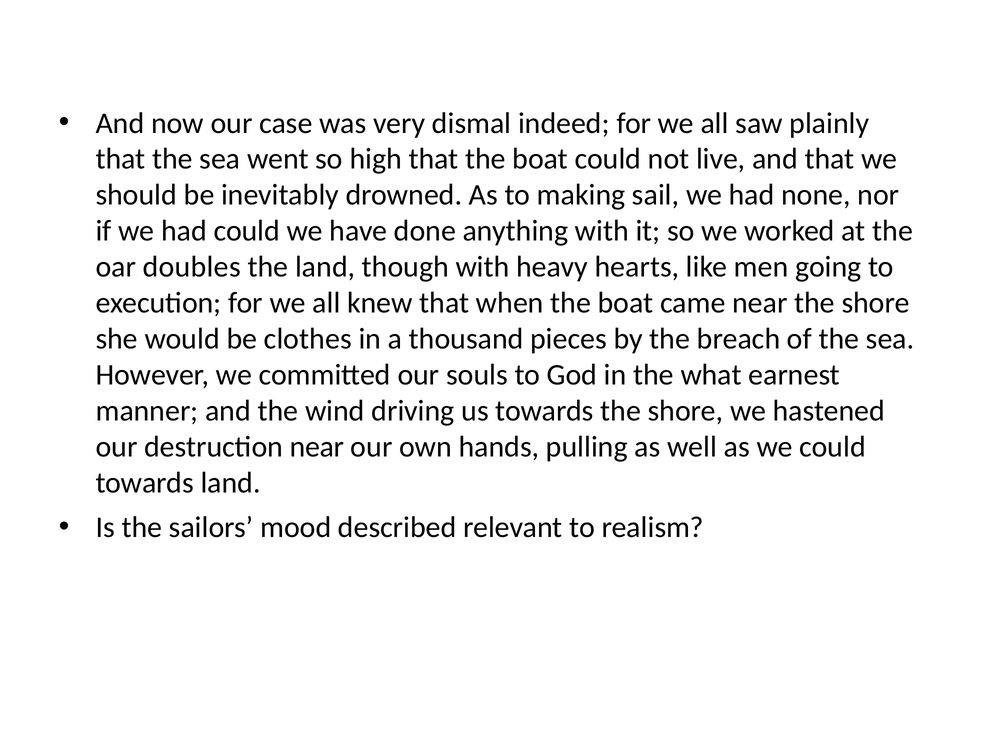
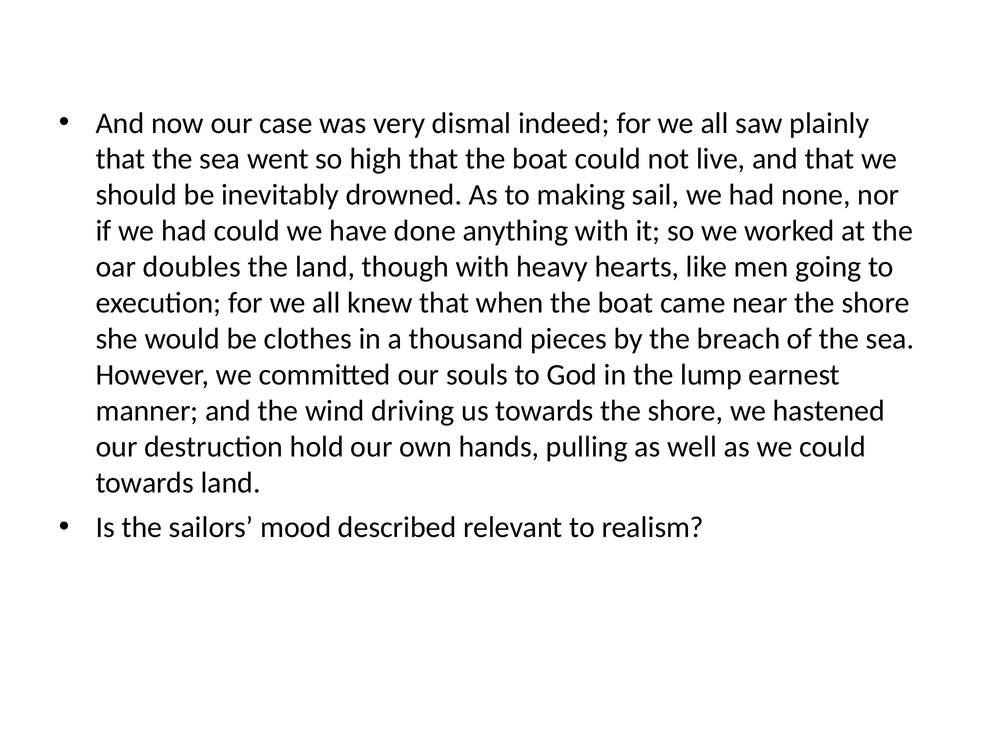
what: what -> lump
destruction near: near -> hold
